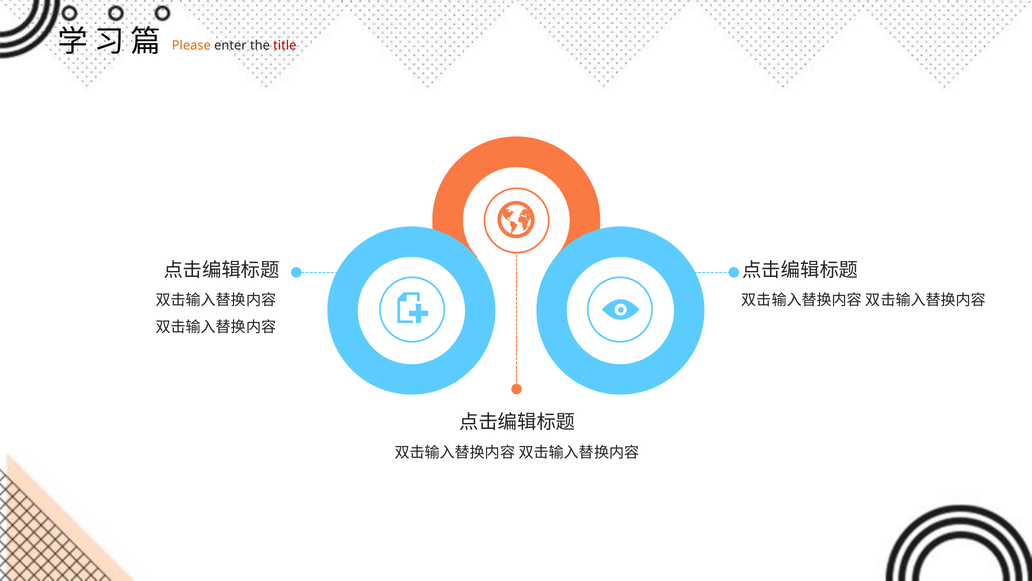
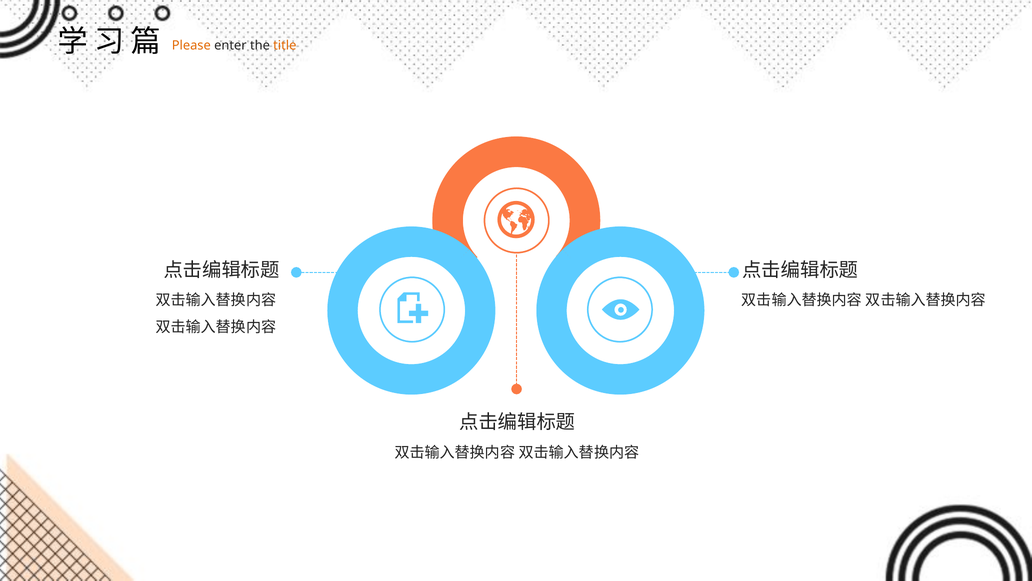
title colour: red -> orange
